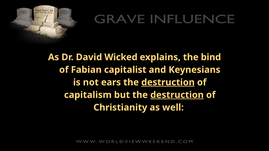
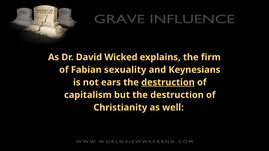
bind: bind -> firm
capitalist: capitalist -> sexuality
destruction at (177, 95) underline: present -> none
